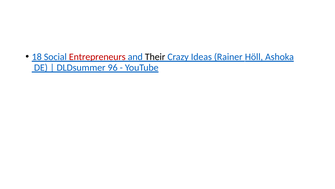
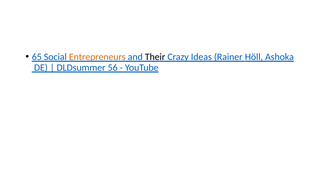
18: 18 -> 65
Entrepreneurs colour: red -> orange
96: 96 -> 56
